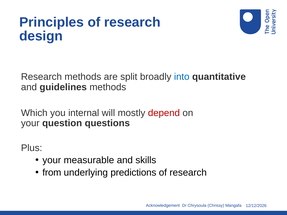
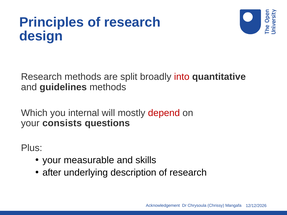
into colour: blue -> red
question: question -> consists
from: from -> after
predictions: predictions -> description
